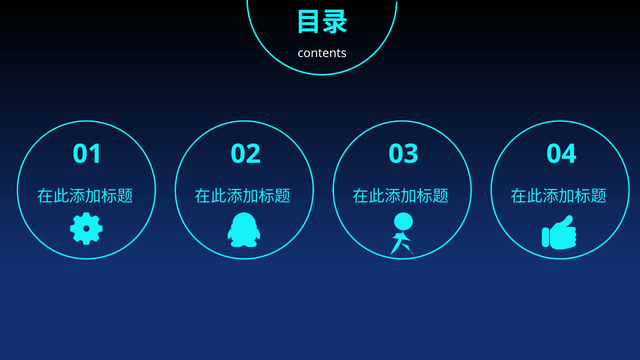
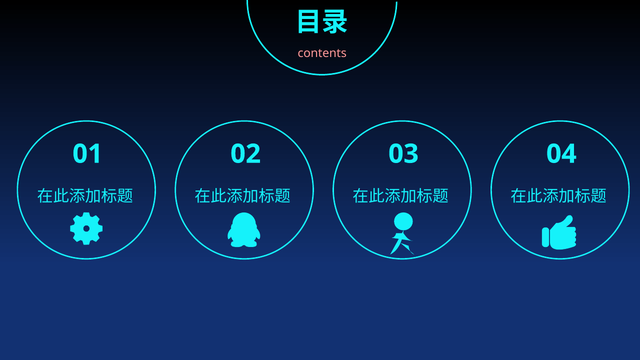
contents colour: white -> pink
